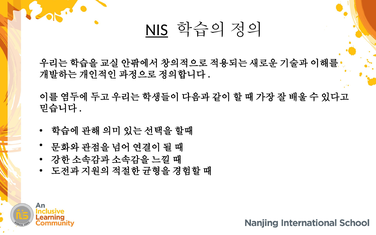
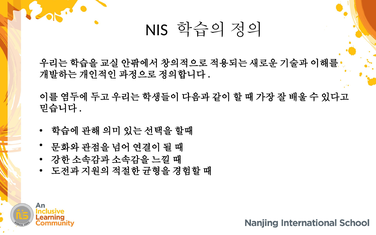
NIS underline: present -> none
